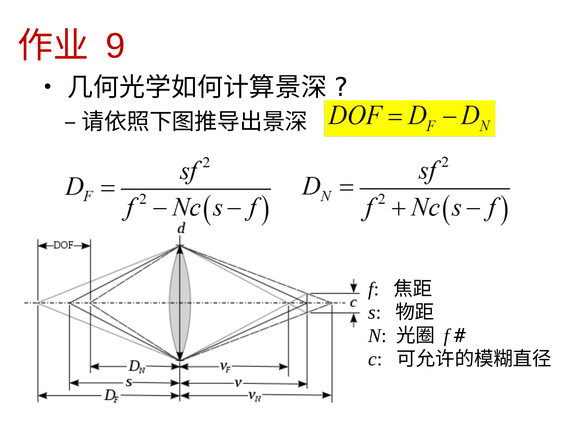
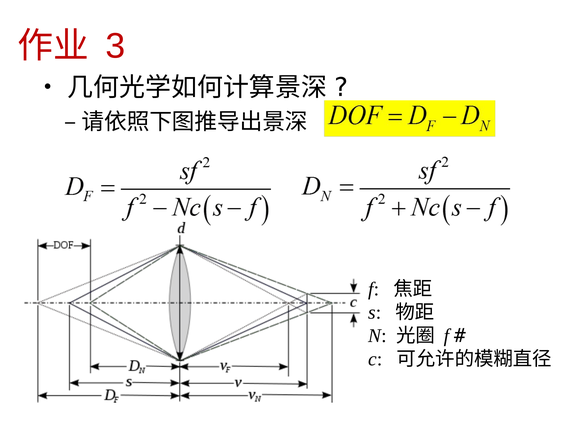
9: 9 -> 3
